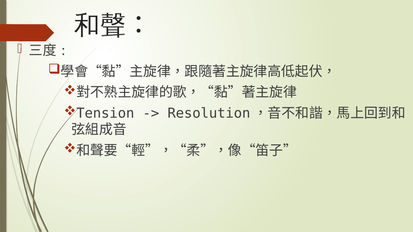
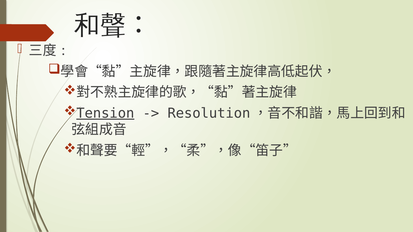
Tension underline: none -> present
